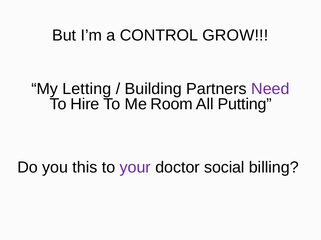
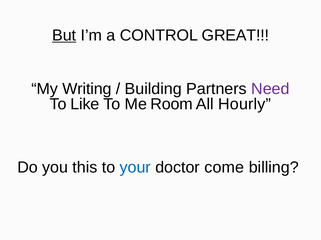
But underline: none -> present
GROW: GROW -> GREAT
Letting: Letting -> Writing
Hire: Hire -> Like
Putting: Putting -> Hourly
your colour: purple -> blue
social: social -> come
